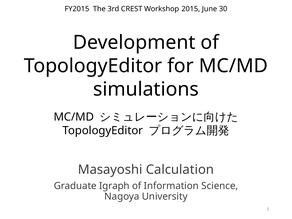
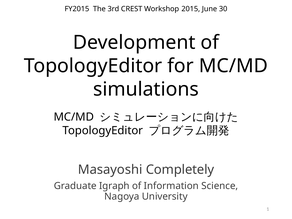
Calculation: Calculation -> Completely
